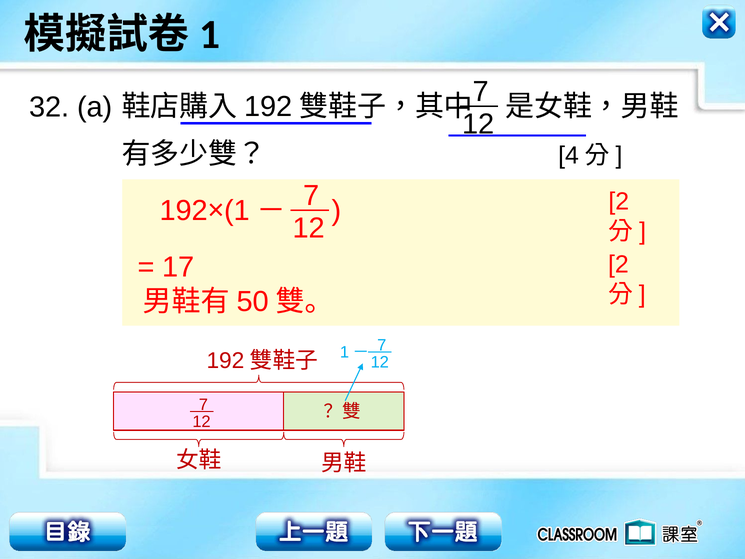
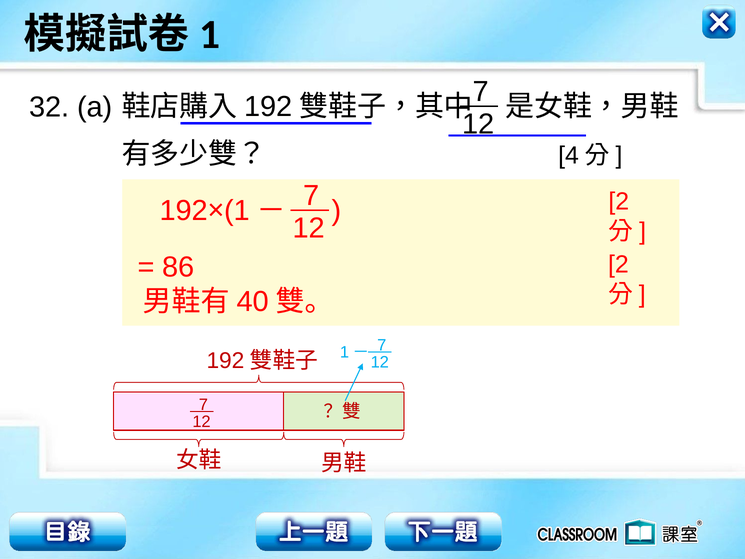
17: 17 -> 86
50: 50 -> 40
